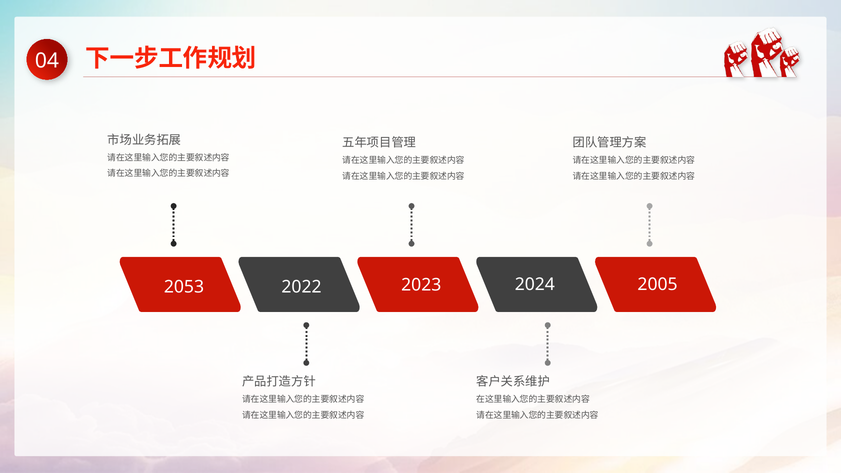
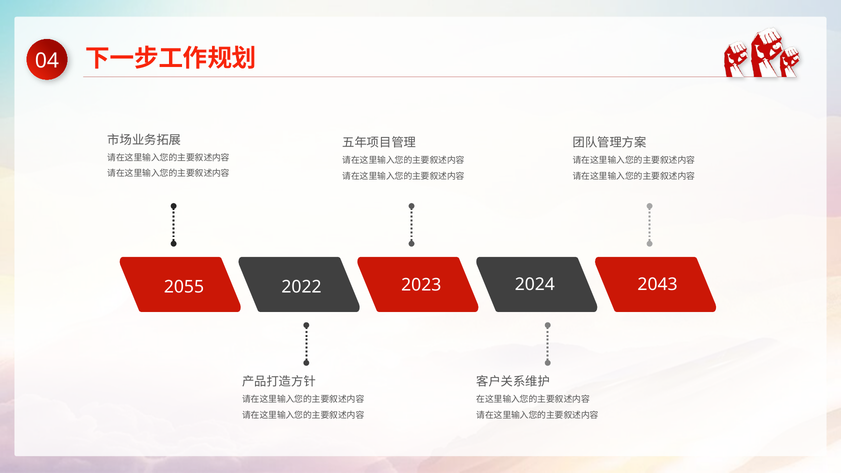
2053: 2053 -> 2055
2005: 2005 -> 2043
